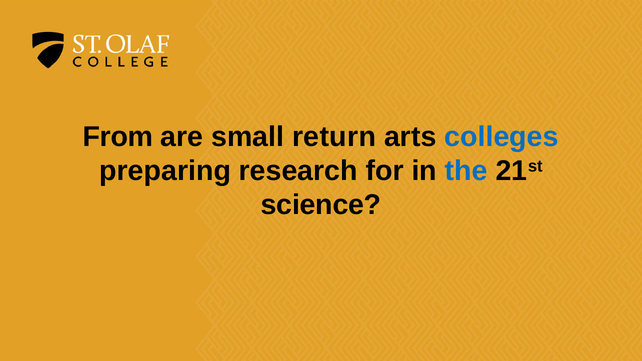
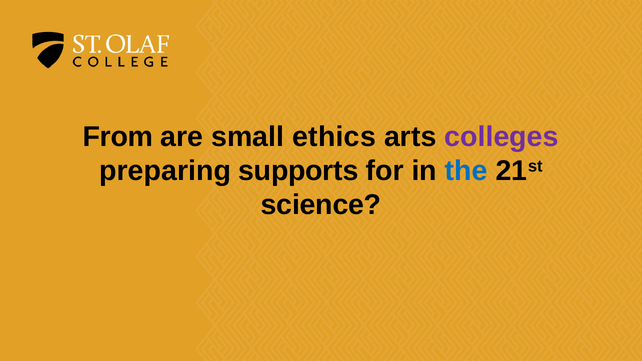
return: return -> ethics
colleges colour: blue -> purple
research: research -> supports
